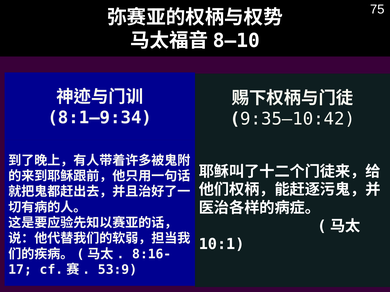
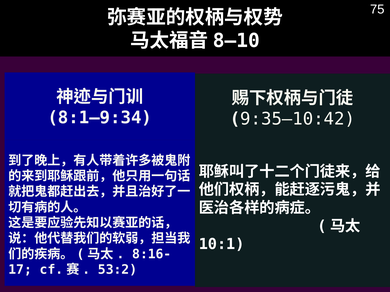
53:9: 53:9 -> 53:2
